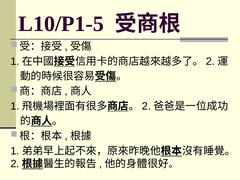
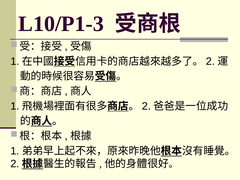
L10/P1-5: L10/P1-5 -> L10/P1-3
